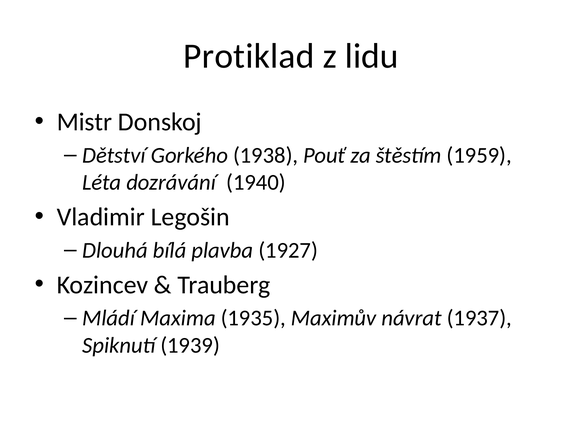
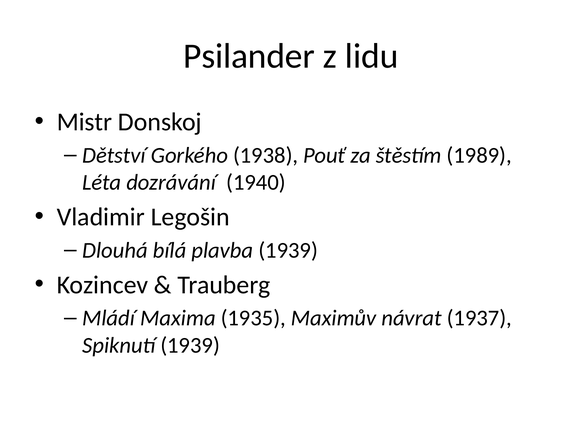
Protiklad: Protiklad -> Psilander
1959: 1959 -> 1989
plavba 1927: 1927 -> 1939
